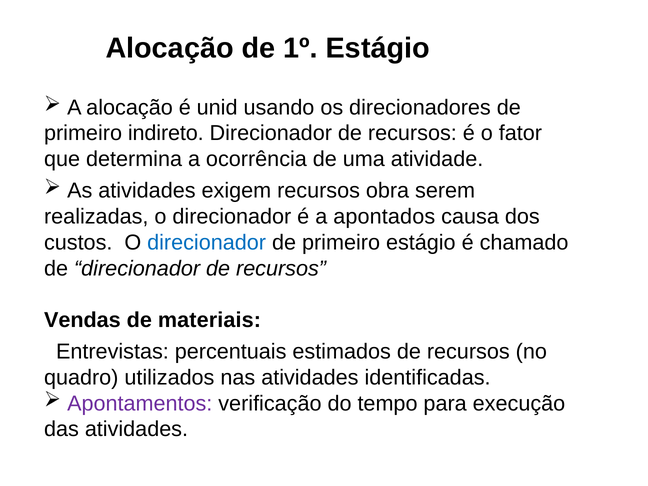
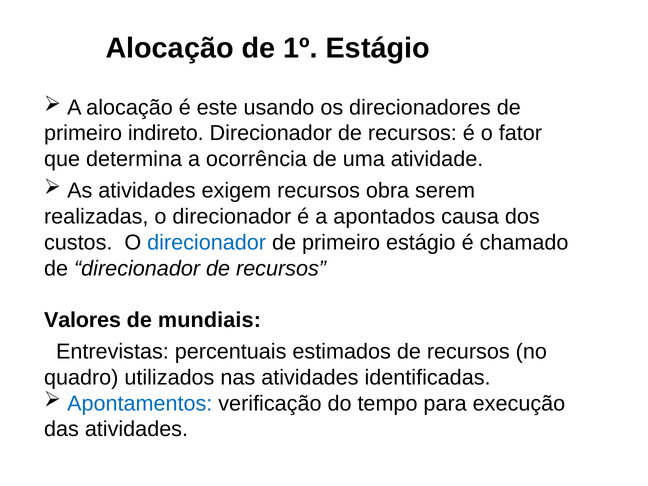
unid: unid -> este
Vendas: Vendas -> Valores
materiais: materiais -> mundiais
Apontamentos colour: purple -> blue
